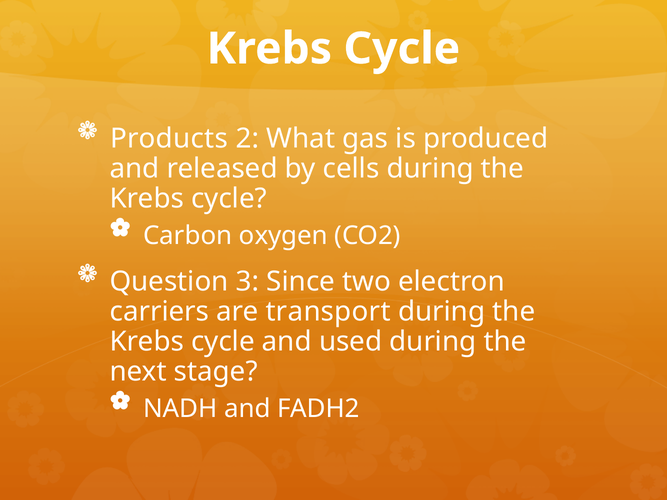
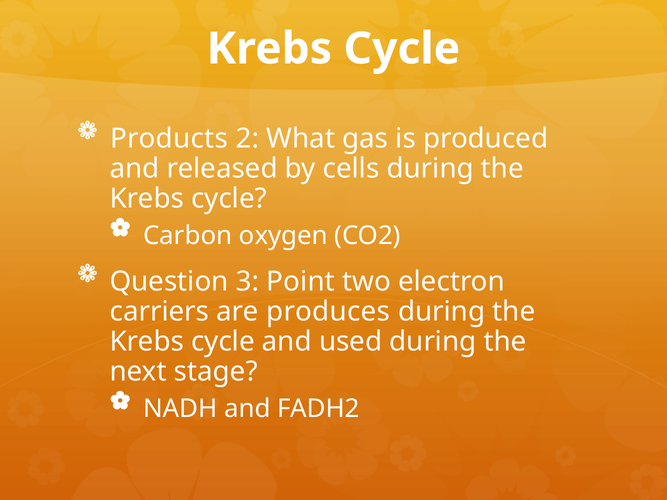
Since: Since -> Point
transport: transport -> produces
